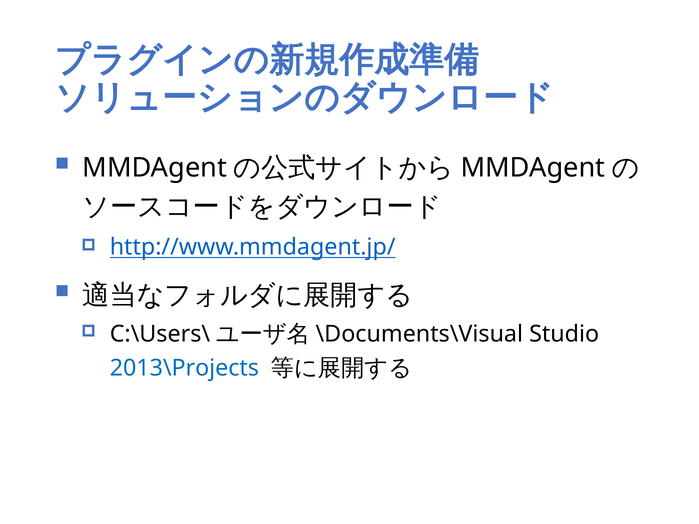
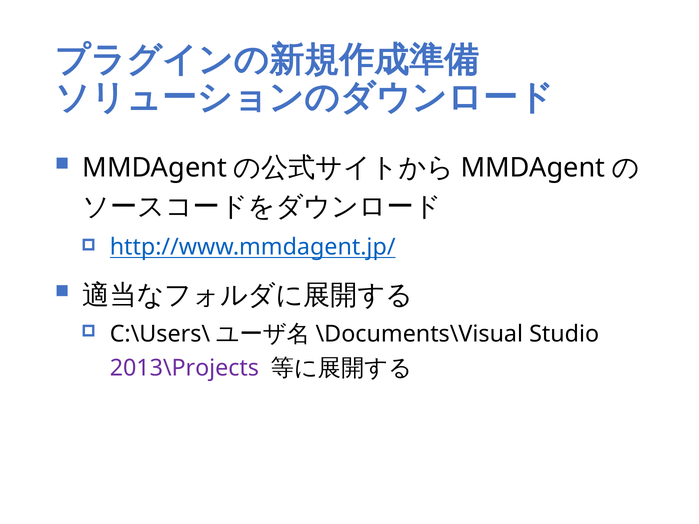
2013\Projects colour: blue -> purple
